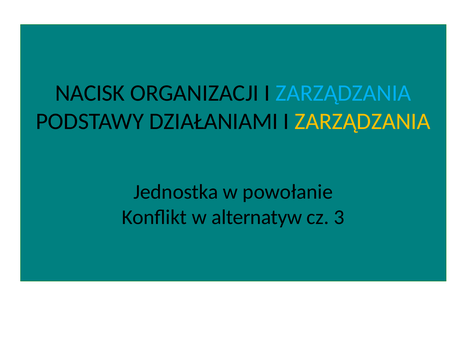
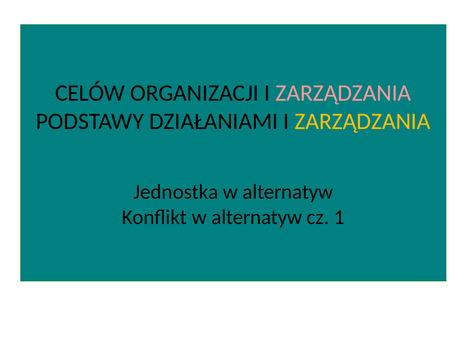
NACISK: NACISK -> CELÓW
ZARZĄDZANIA at (343, 93) colour: light blue -> pink
Jednostka w powołanie: powołanie -> alternatyw
3: 3 -> 1
